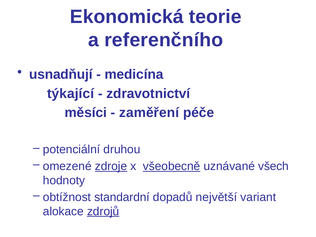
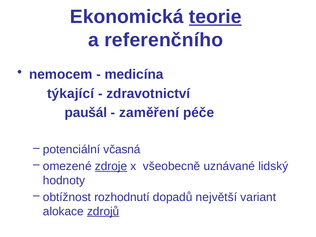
teorie underline: none -> present
usnadňují: usnadňují -> nemocem
měsíci: měsíci -> paušál
druhou: druhou -> včasná
všeobecně underline: present -> none
všech: všech -> lidský
standardní: standardní -> rozhodnutí
